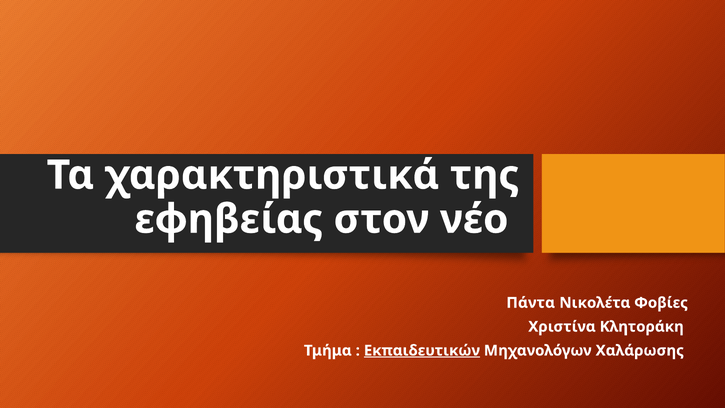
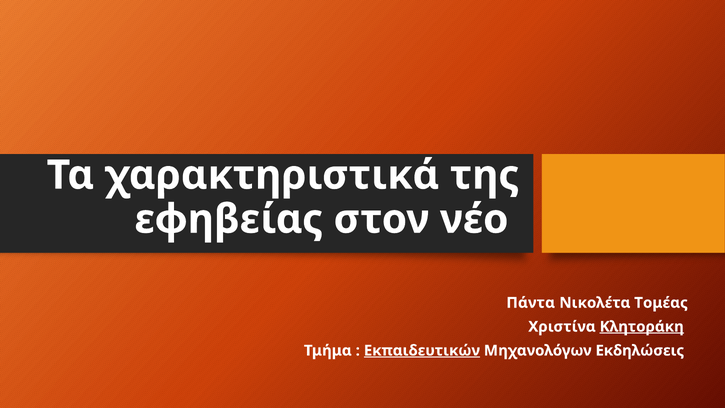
Φοβίες: Φοβίες -> Τομέας
Κλητοράκη underline: none -> present
Χαλάρωσης: Χαλάρωσης -> Εκδηλώσεις
